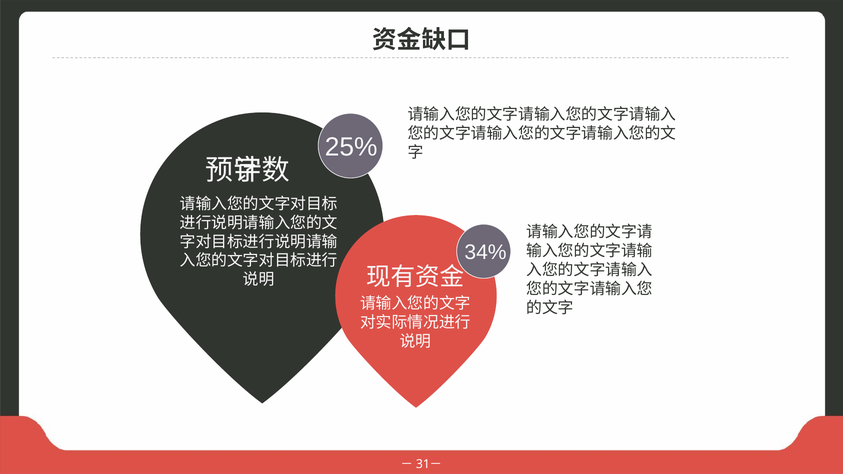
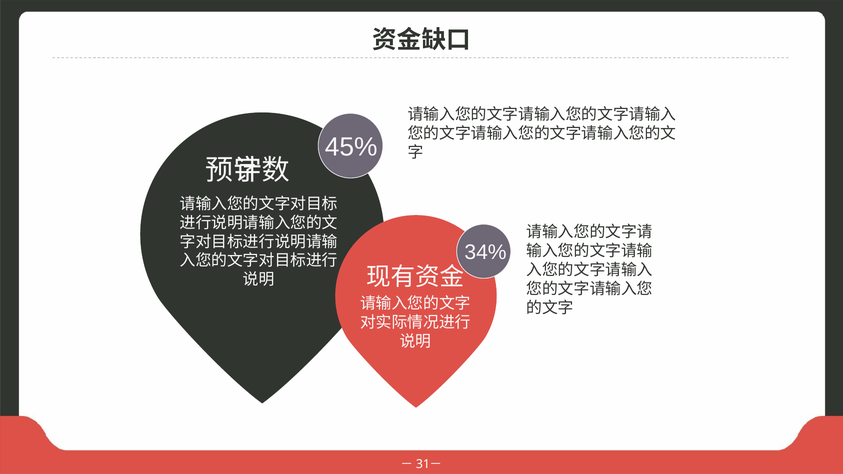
25%: 25% -> 45%
